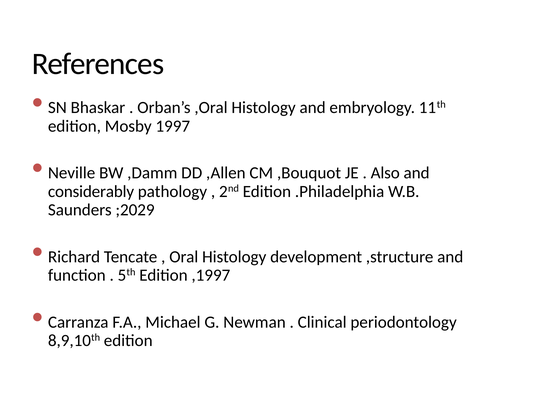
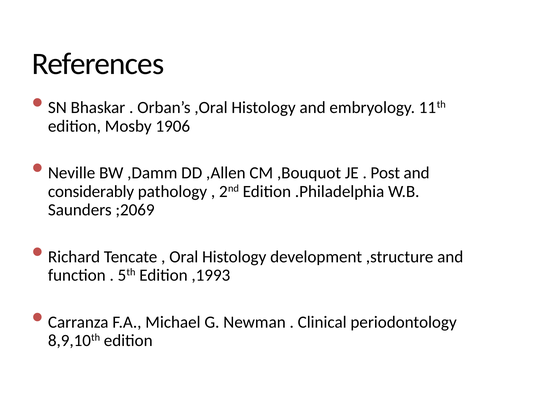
1997: 1997 -> 1906
Also: Also -> Post
;2029: ;2029 -> ;2069
,1997: ,1997 -> ,1993
